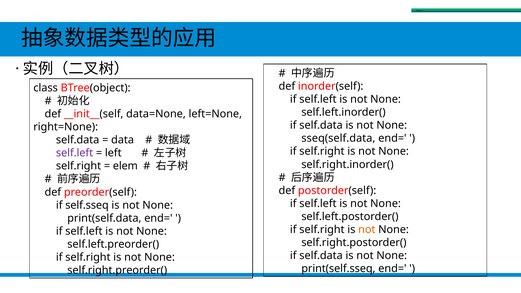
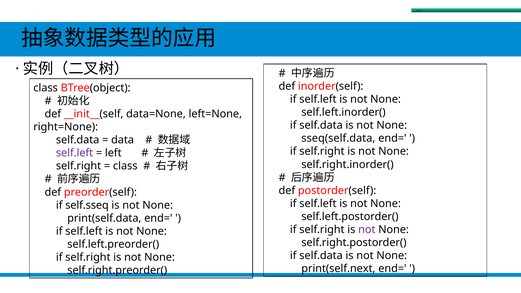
elem at (125, 166): elem -> class
not at (367, 230) colour: orange -> purple
print(self.sseq: print(self.sseq -> print(self.next
